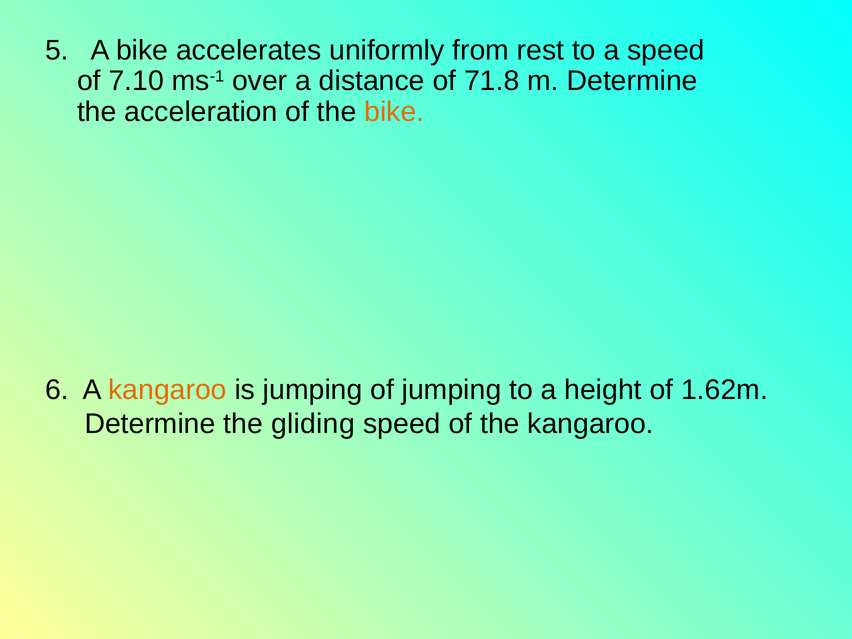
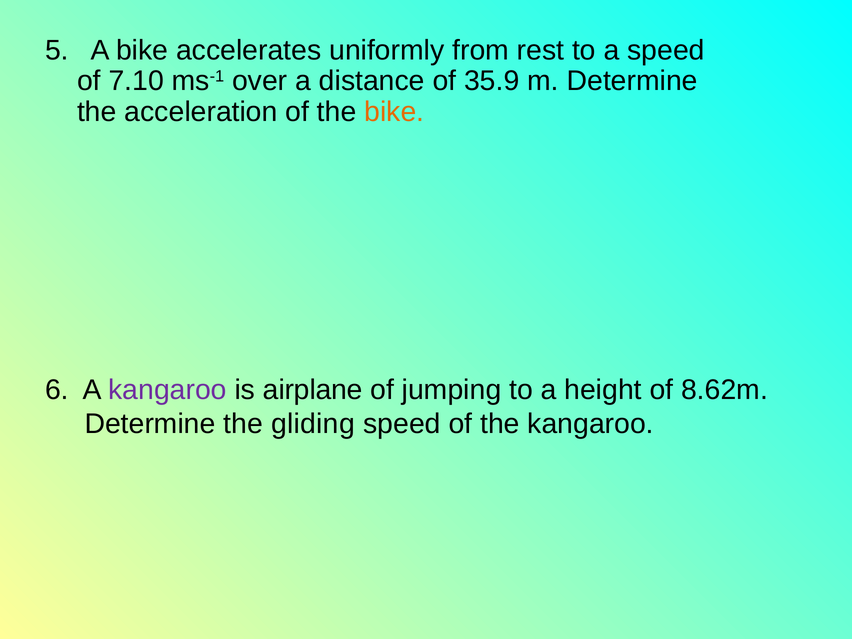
71.8: 71.8 -> 35.9
kangaroo at (167, 390) colour: orange -> purple
is jumping: jumping -> airplane
1.62m: 1.62m -> 8.62m
